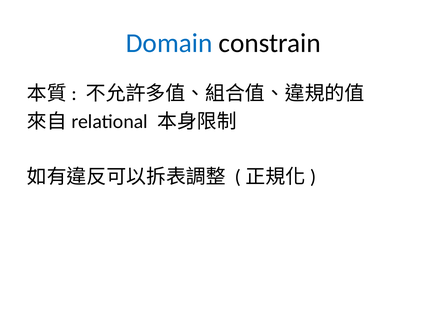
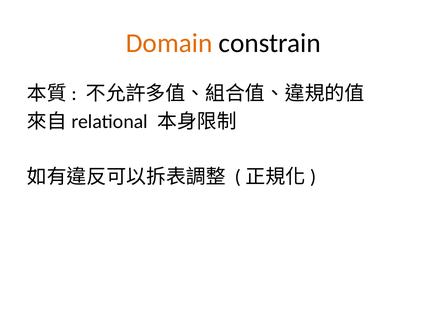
Domain colour: blue -> orange
